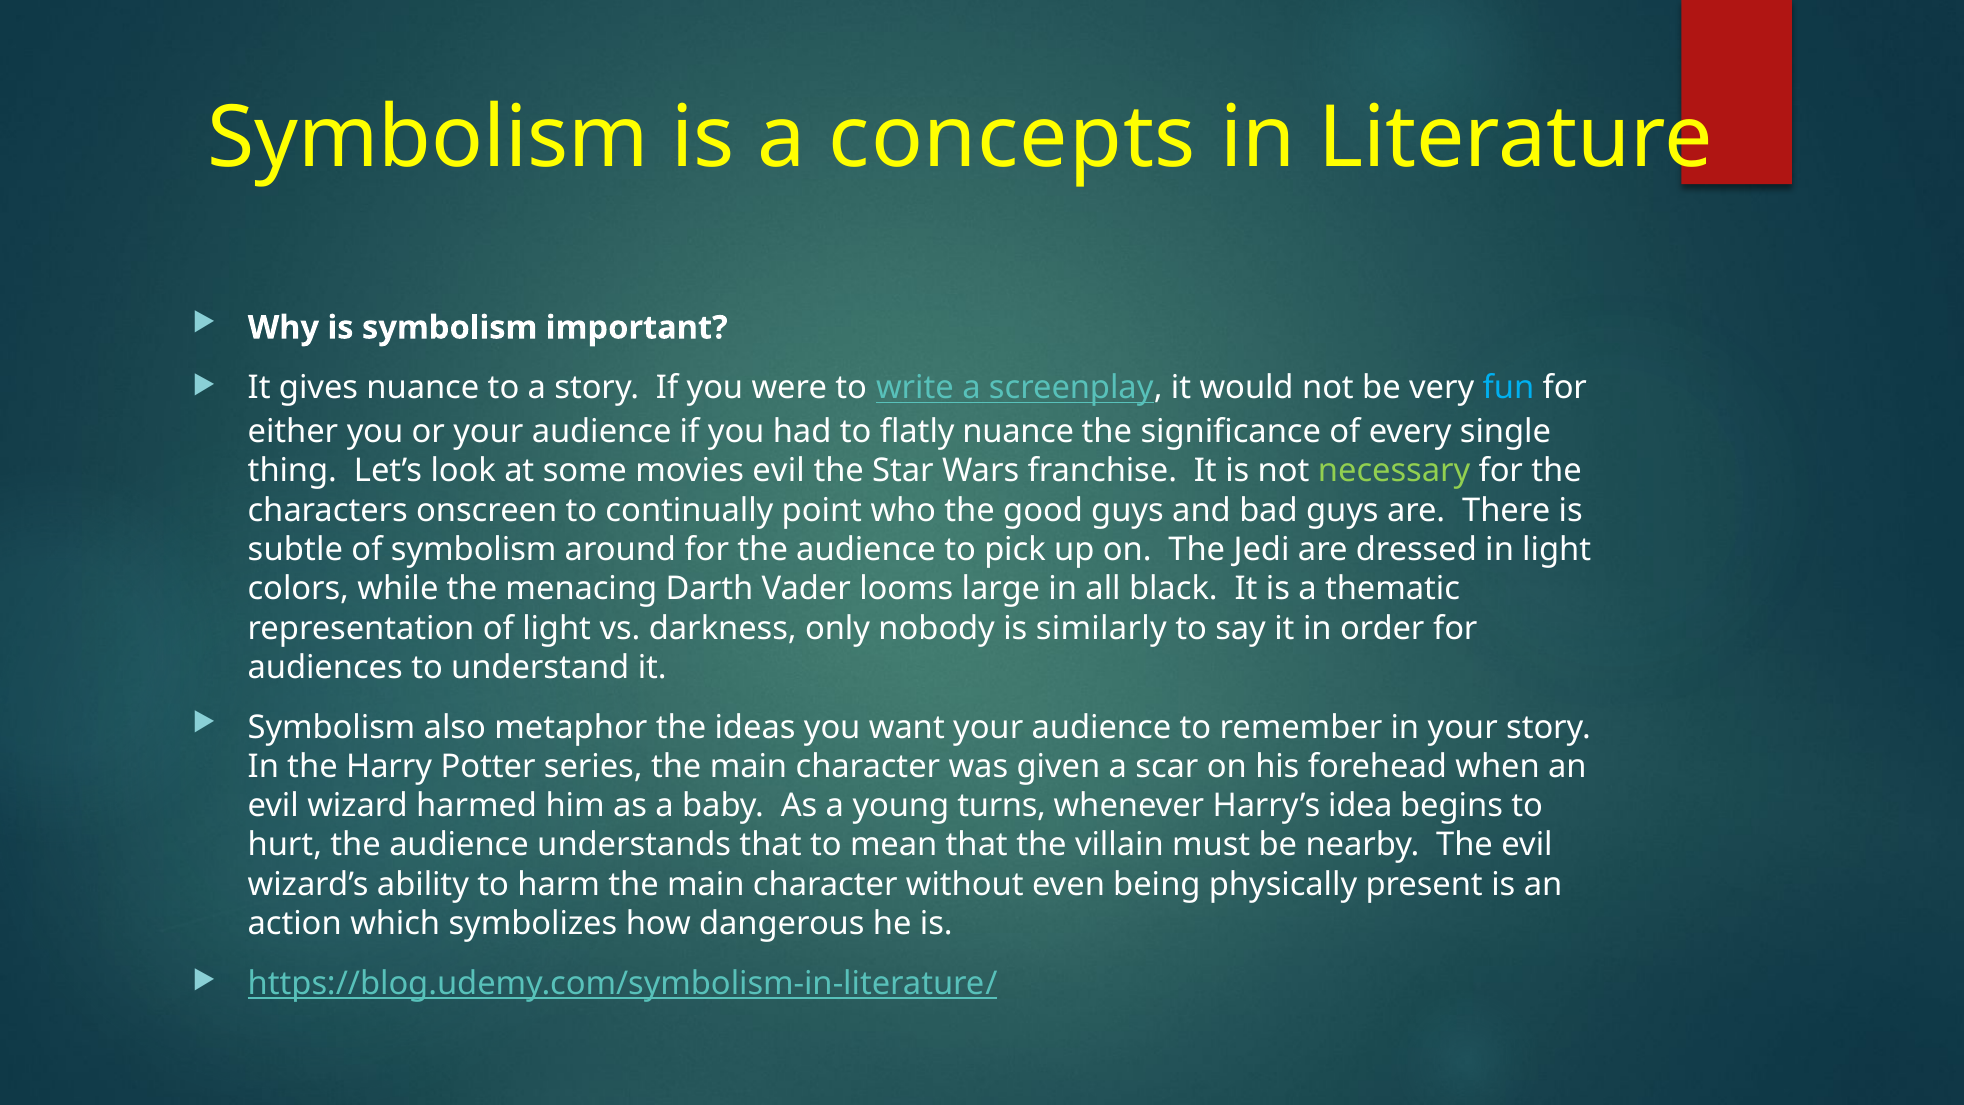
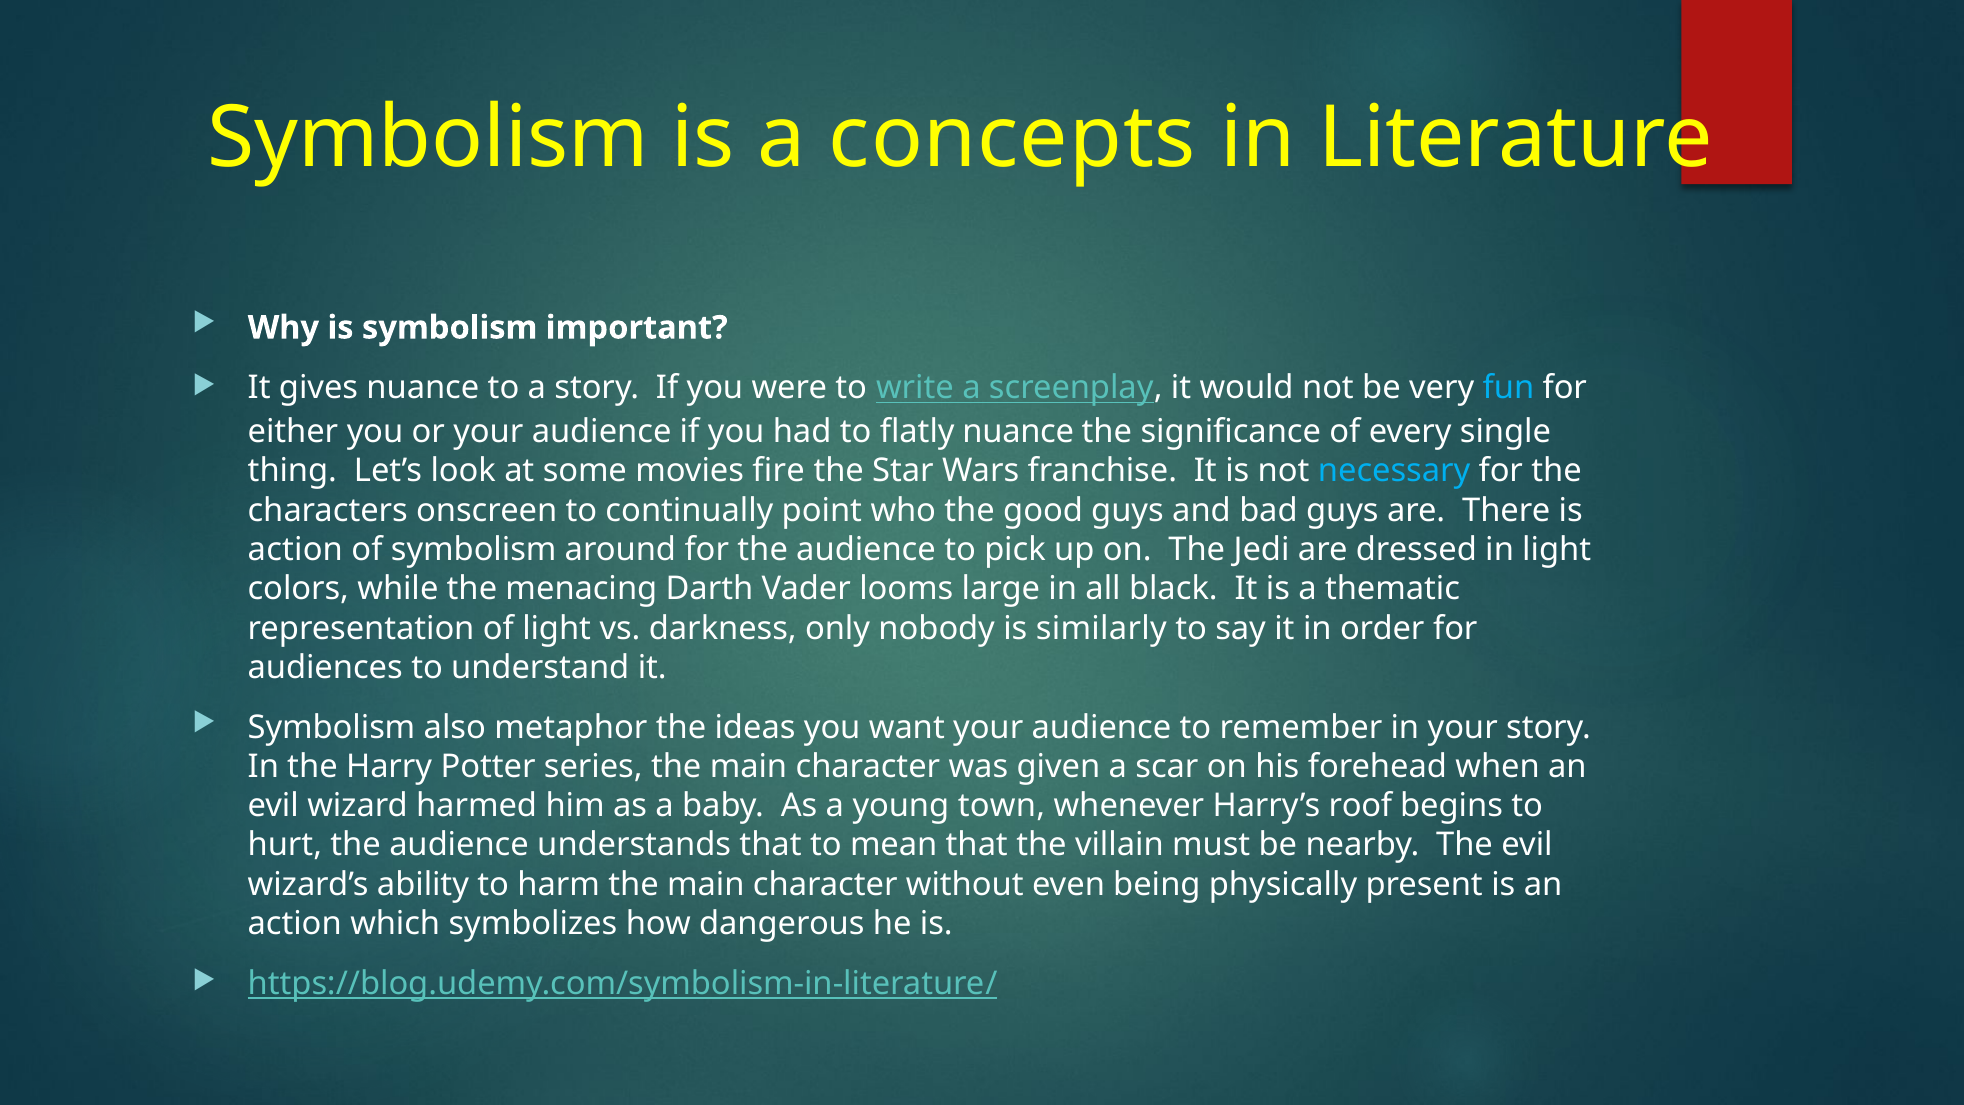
movies evil: evil -> fire
necessary colour: light green -> light blue
subtle at (295, 550): subtle -> action
turns: turns -> town
idea: idea -> roof
